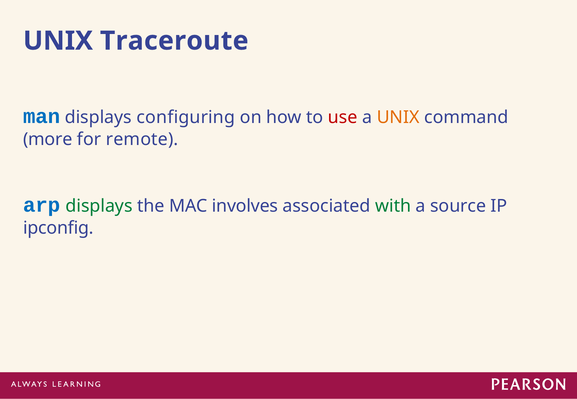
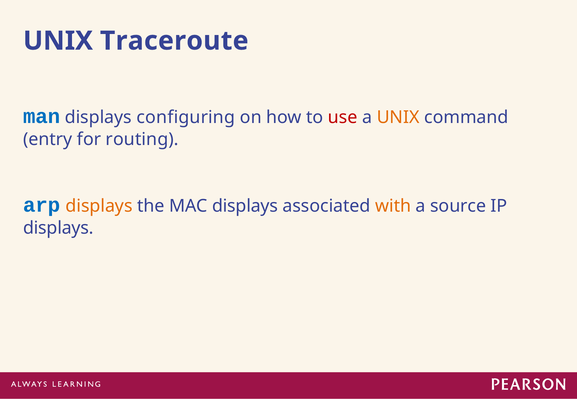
more: more -> entry
remote: remote -> routing
displays at (99, 206) colour: green -> orange
MAC involves: involves -> displays
with colour: green -> orange
ipconfig at (58, 228): ipconfig -> displays
